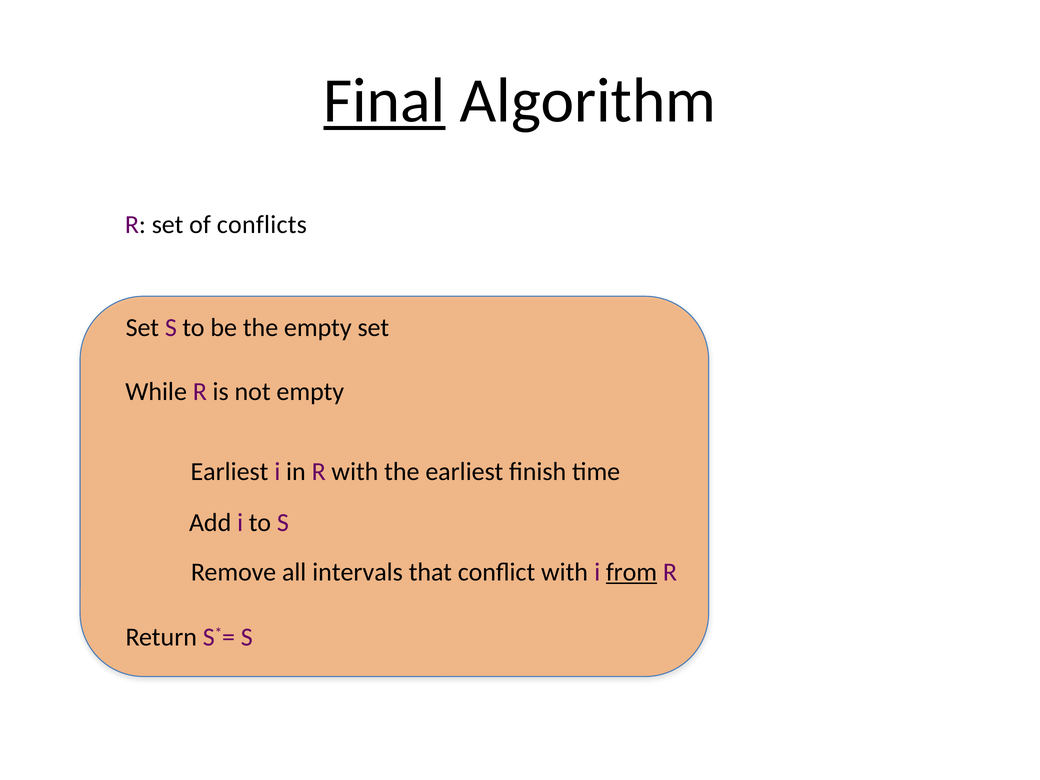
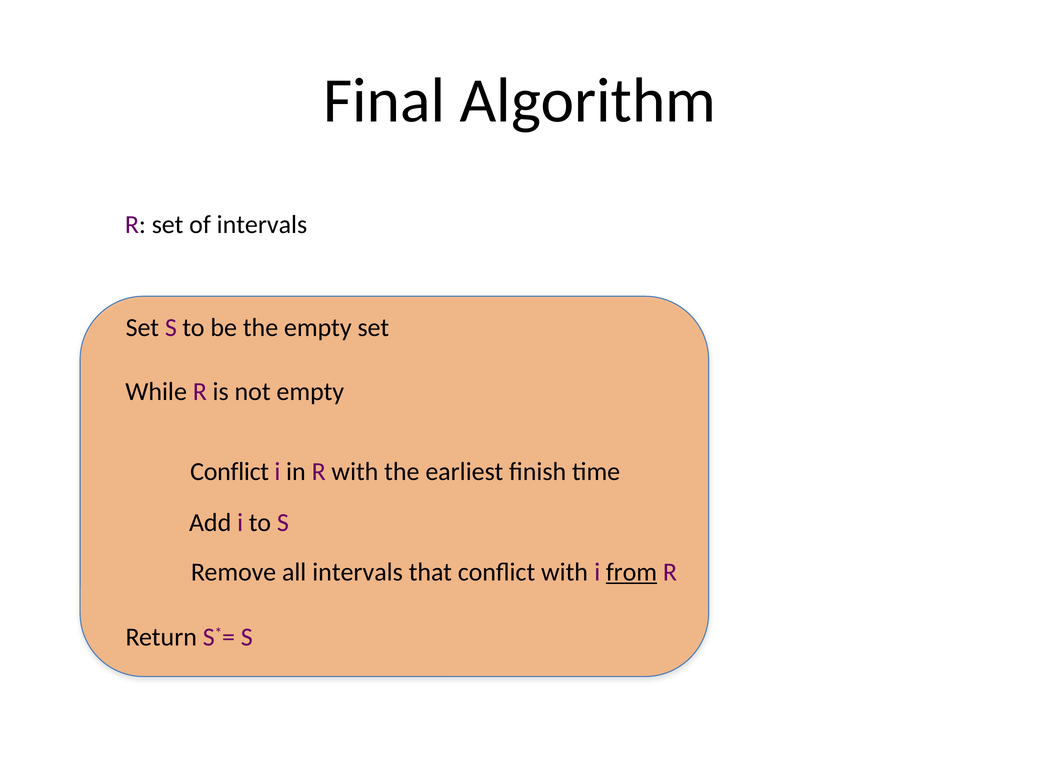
Final underline: present -> none
of conflicts: conflicts -> intervals
Earliest at (229, 472): Earliest -> Conflict
